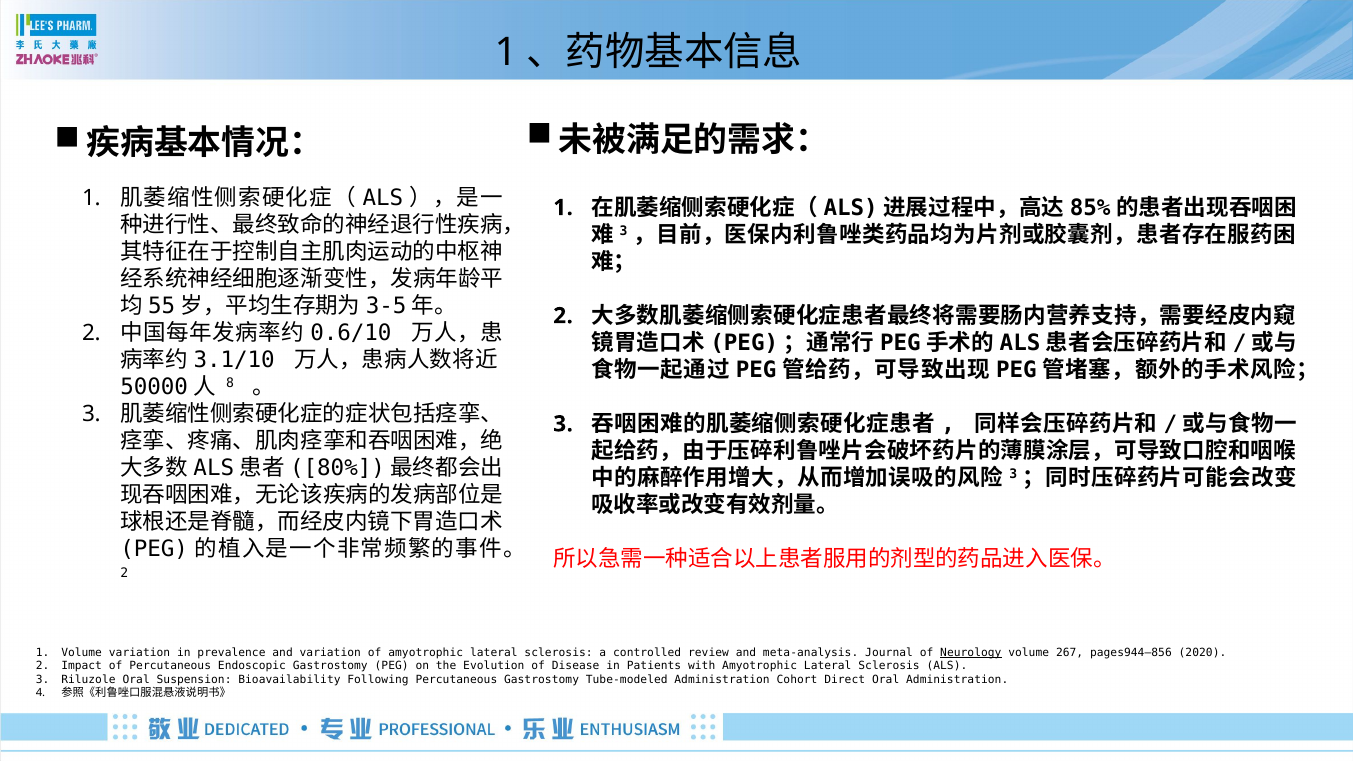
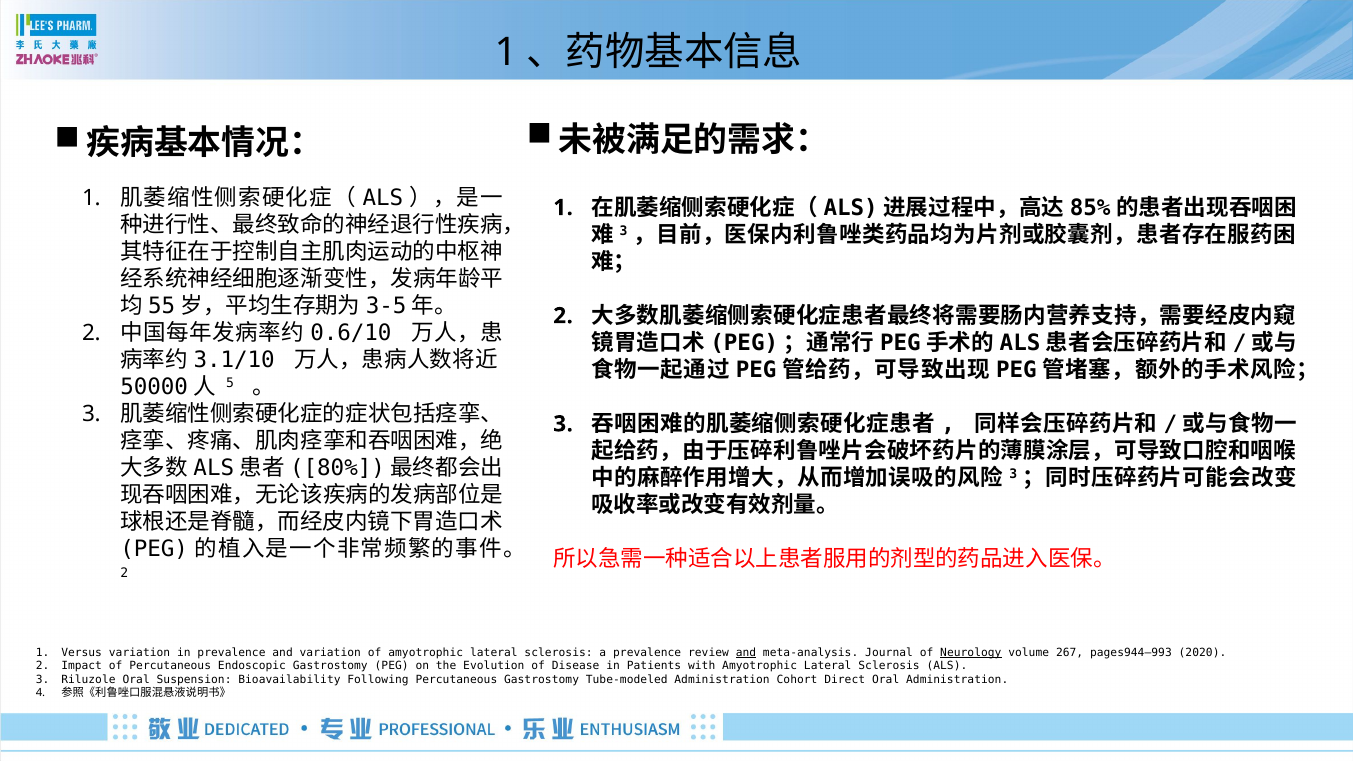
8: 8 -> 5
1 Volume: Volume -> Versus
a controlled: controlled -> prevalence
and at (746, 652) underline: none -> present
pages944–856: pages944–856 -> pages944–993
